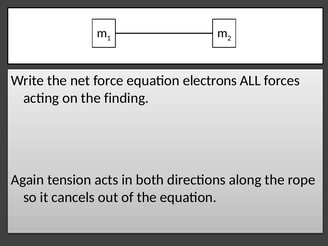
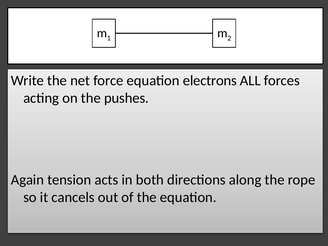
finding: finding -> pushes
